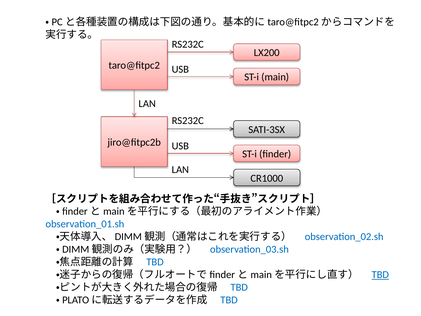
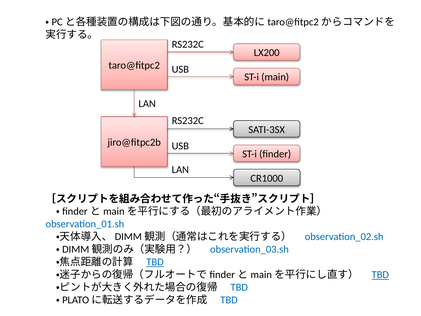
TBD at (155, 262) underline: none -> present
